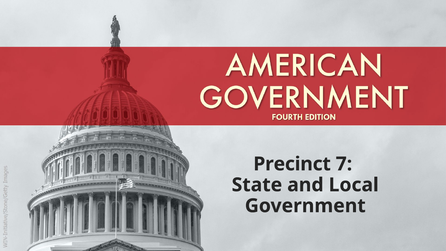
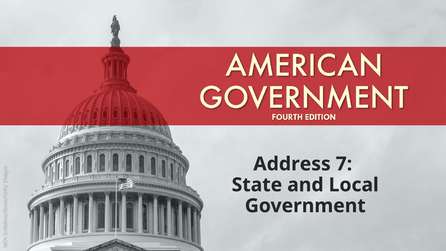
Precinct: Precinct -> Address
